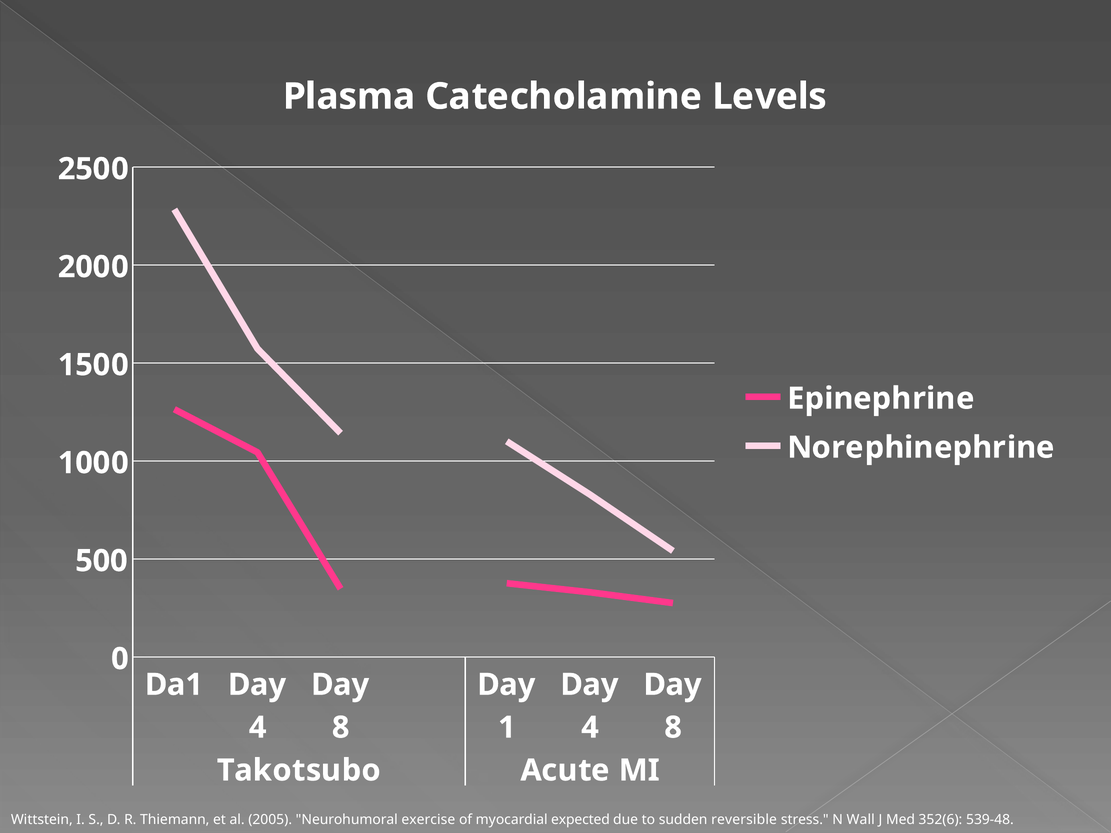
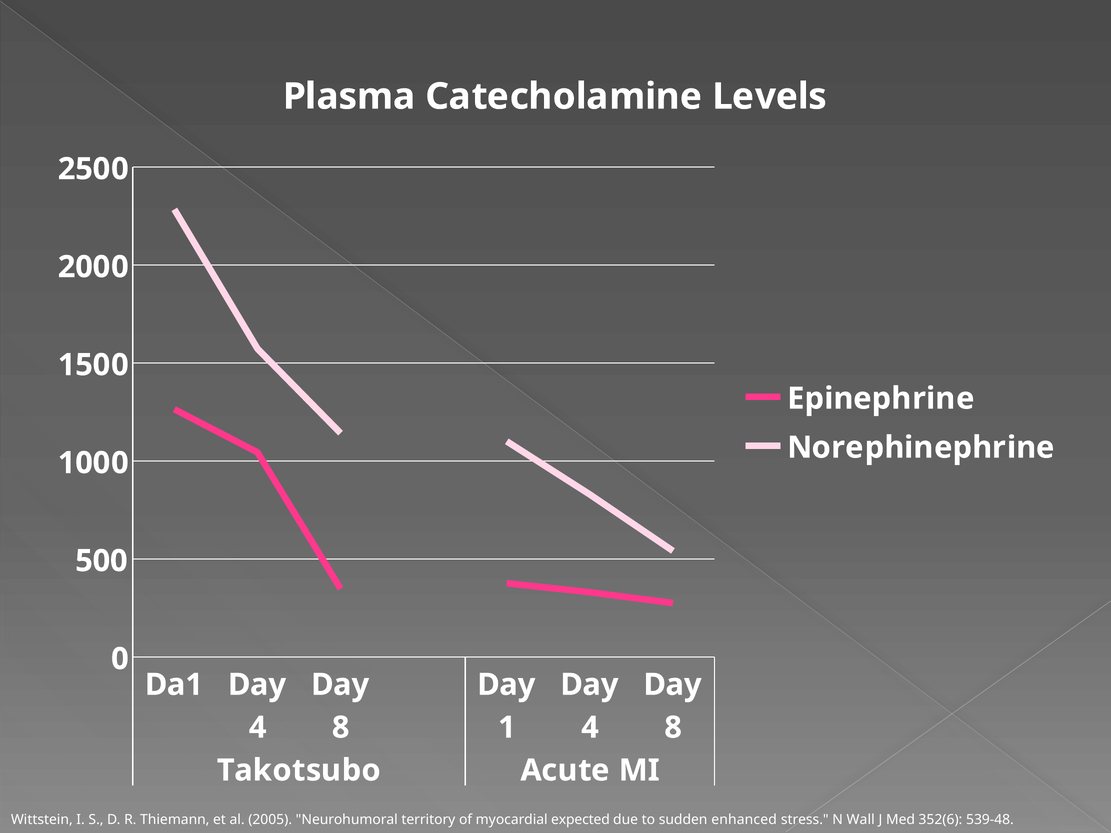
exercise: exercise -> territory
reversible: reversible -> enhanced
